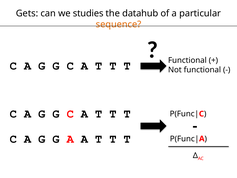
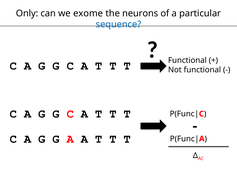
Gets: Gets -> Only
studies: studies -> exome
datahub: datahub -> neurons
sequence colour: orange -> blue
